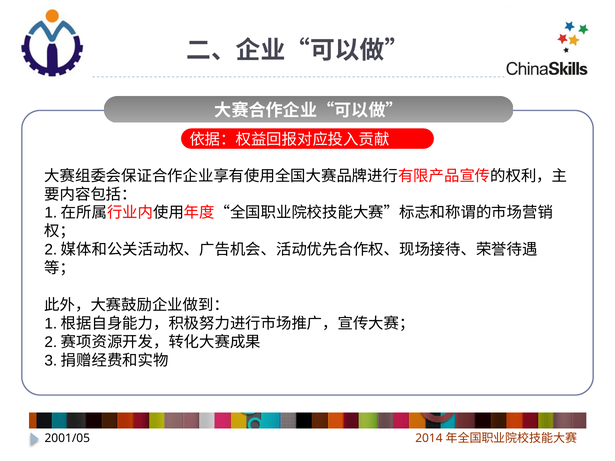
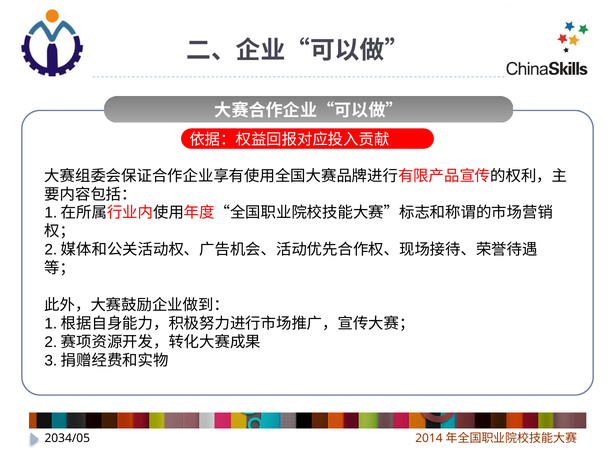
2001/05: 2001/05 -> 2034/05
